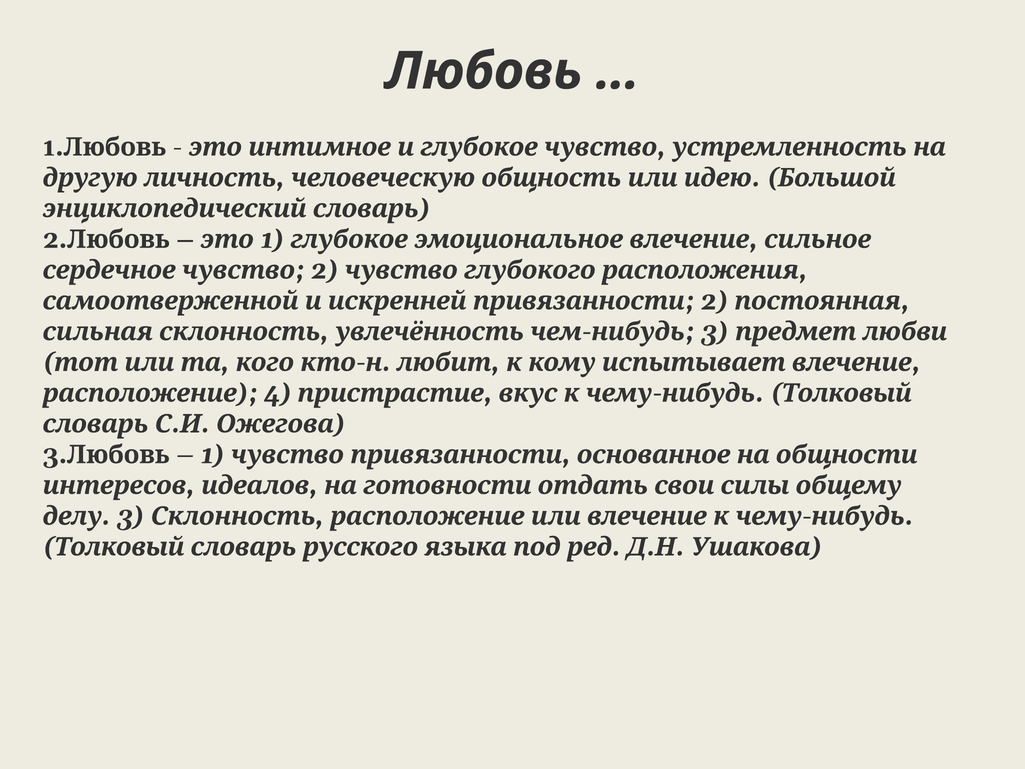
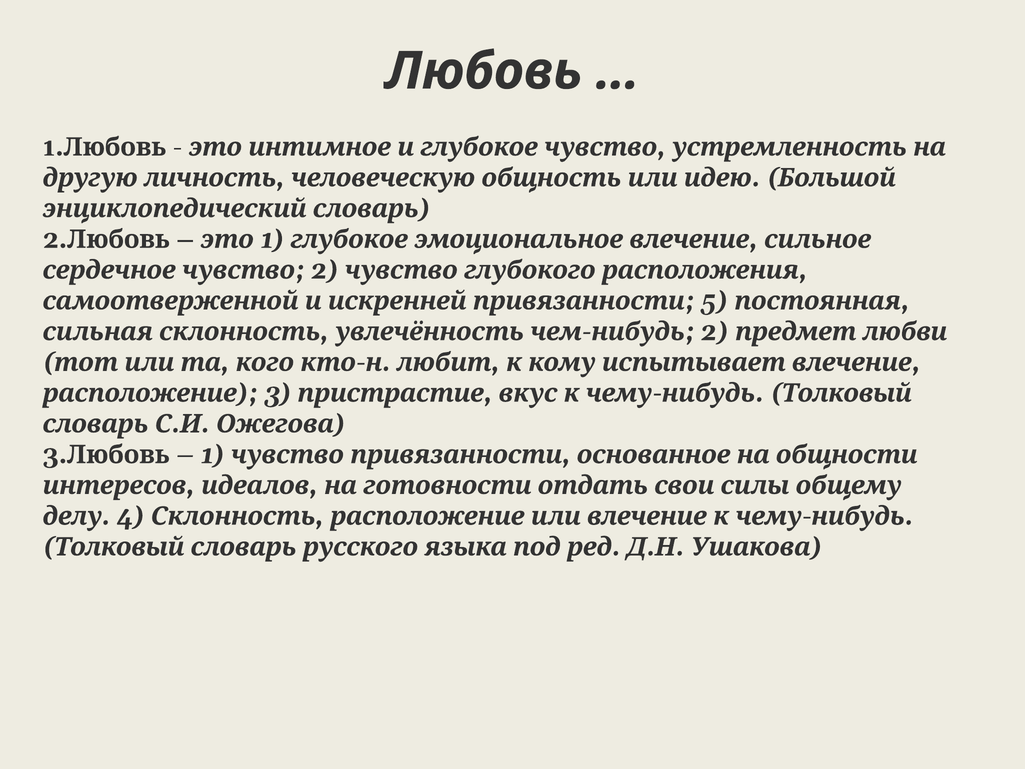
2 at (715, 301): 2 -> 5
3 at (715, 332): 3 -> 2
4: 4 -> 3
3 at (131, 516): 3 -> 4
